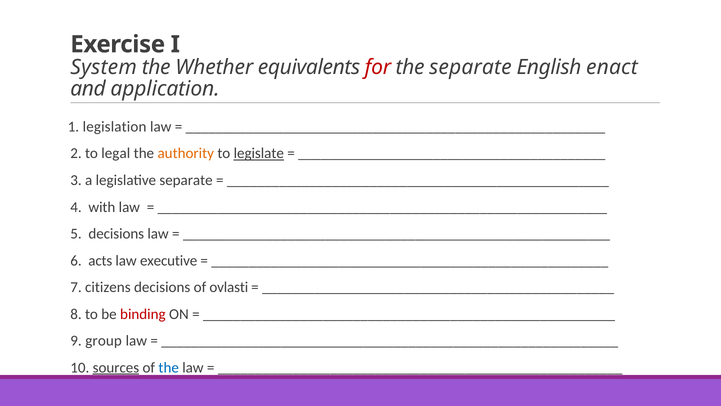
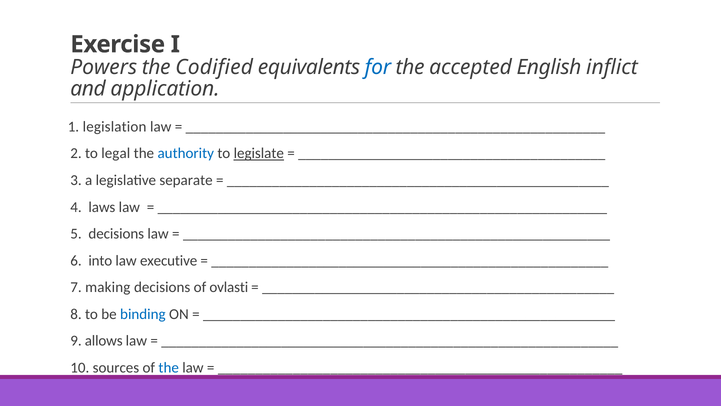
System: System -> Powers
Whether: Whether -> Codified
for colour: red -> blue
the separate: separate -> accepted
enact: enact -> inflict
authority colour: orange -> blue
with: with -> laws
acts: acts -> into
citizens: citizens -> making
binding colour: red -> blue
group: group -> allows
sources underline: present -> none
